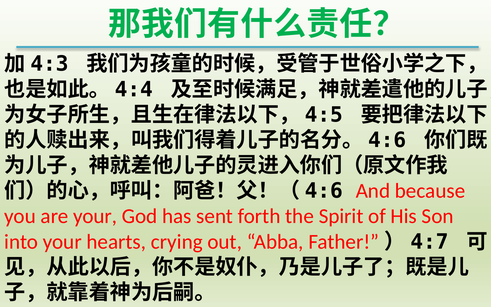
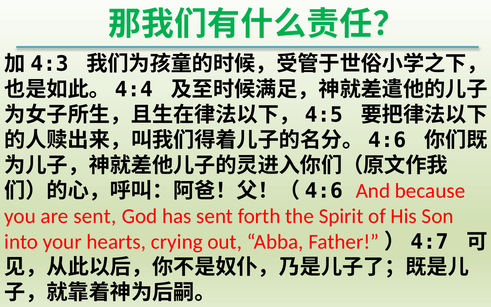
are your: your -> sent
